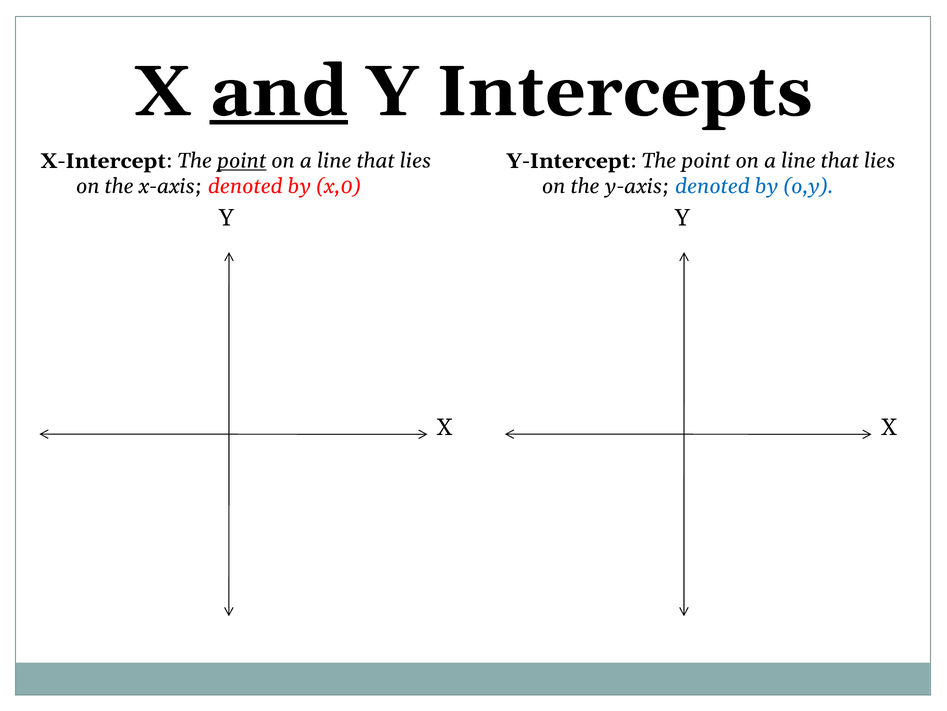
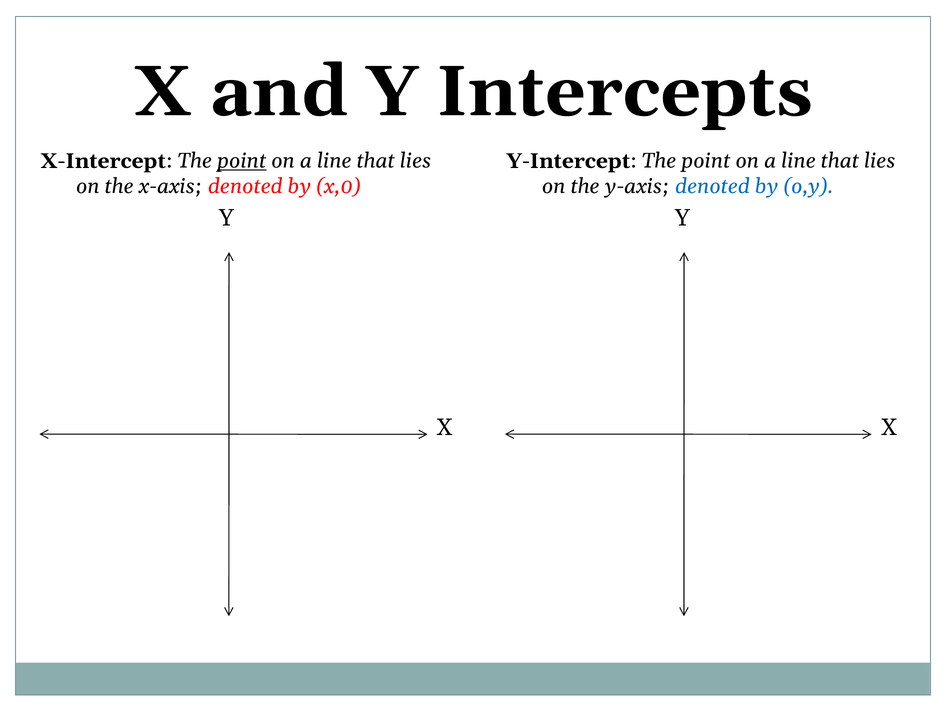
and underline: present -> none
